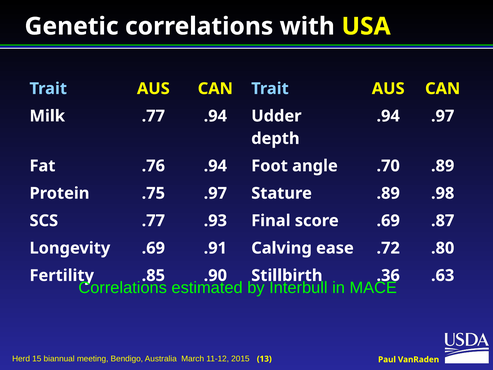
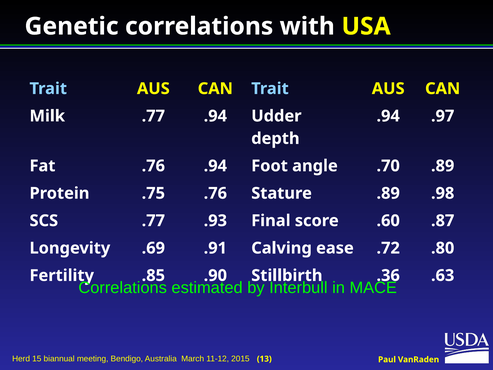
.75 .97: .97 -> .76
score .69: .69 -> .60
